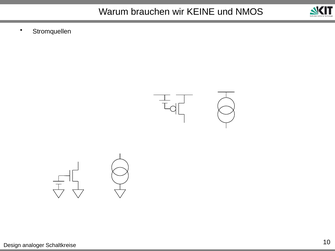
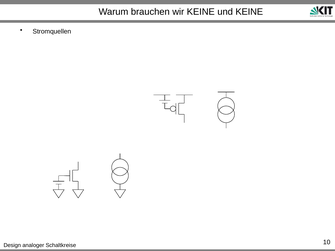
und NMOS: NMOS -> KEINE
